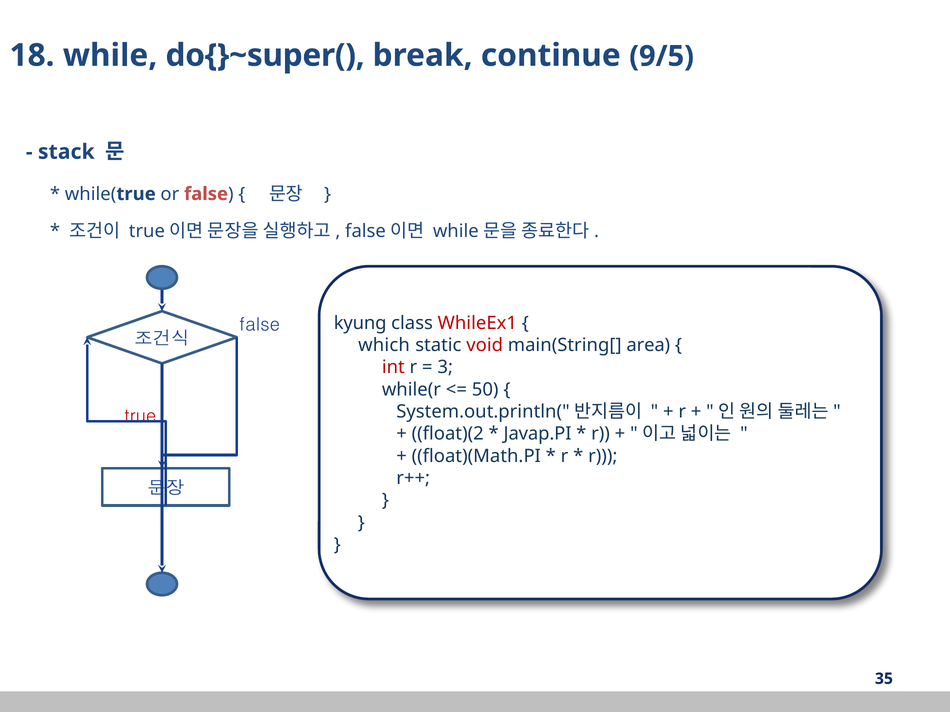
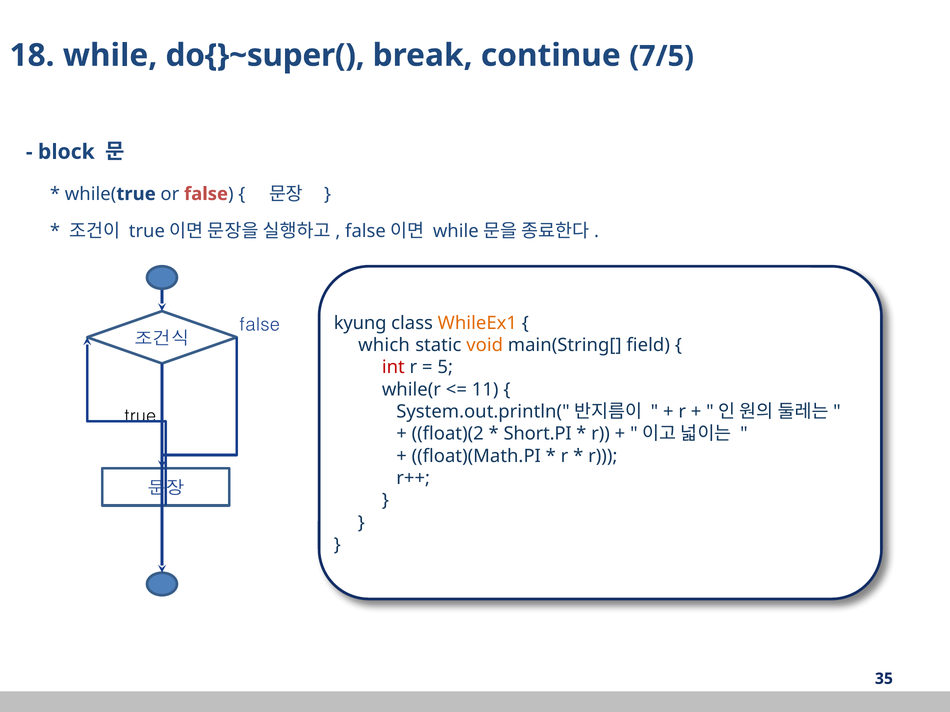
9/5: 9/5 -> 7/5
stack: stack -> block
WhileEx1 colour: red -> orange
void colour: red -> orange
area: area -> field
3: 3 -> 5
50: 50 -> 11
true colour: red -> black
Javap.PI: Javap.PI -> Short.PI
